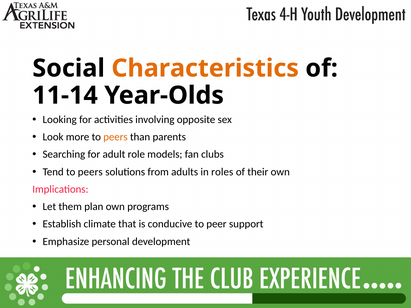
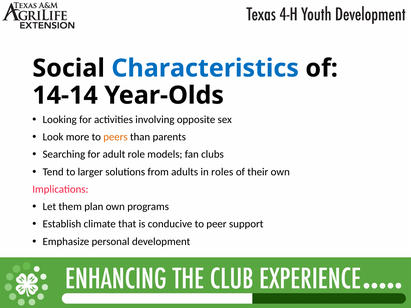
Characteristics colour: orange -> blue
11-14: 11-14 -> 14-14
Tend to peers: peers -> larger
